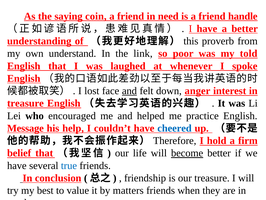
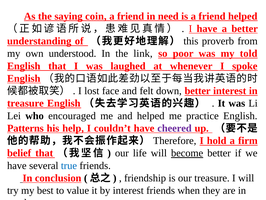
friend handle: handle -> helped
understand: understand -> understood
and at (129, 91) underline: present -> none
down anger: anger -> better
Message: Message -> Patterns
cheered colour: blue -> purple
by matters: matters -> interest
